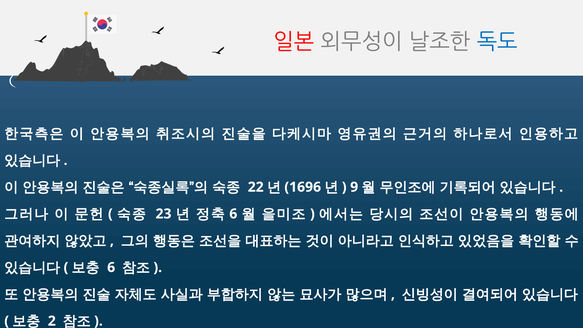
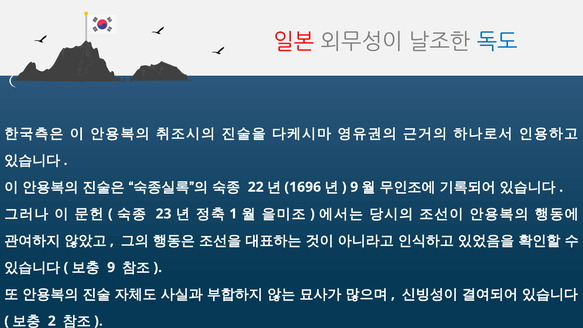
6 at (233, 214): 6 -> 1
6 at (111, 267): 6 -> 9
